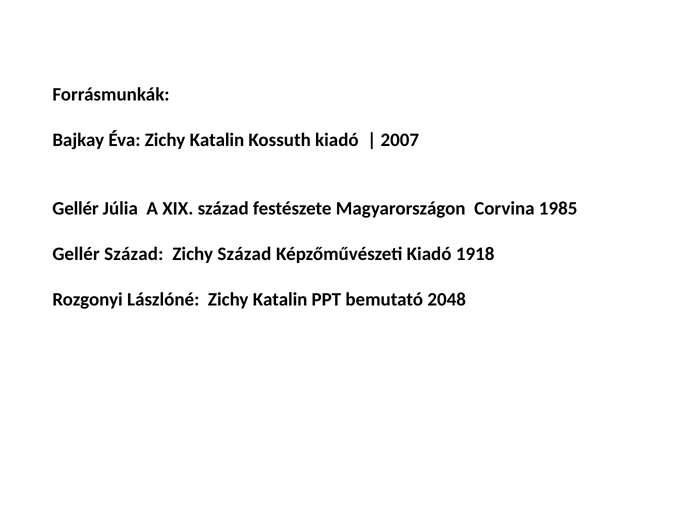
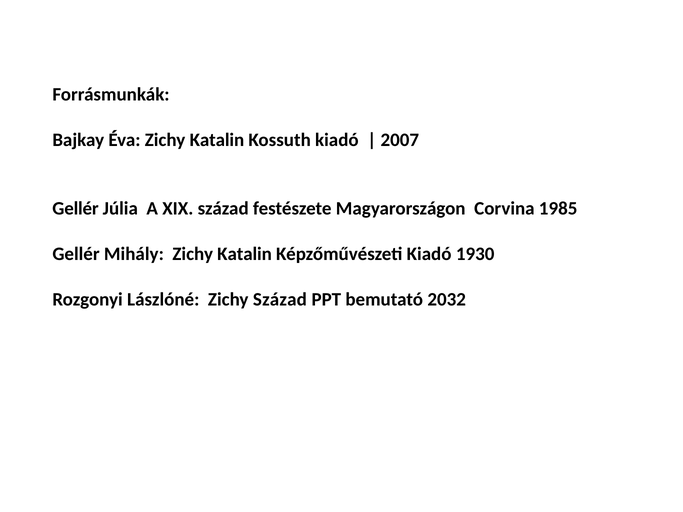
Gellér Század: Század -> Mihály
Század at (244, 254): Század -> Katalin
1918: 1918 -> 1930
Lászlóné Zichy Katalin: Katalin -> Század
2048: 2048 -> 2032
